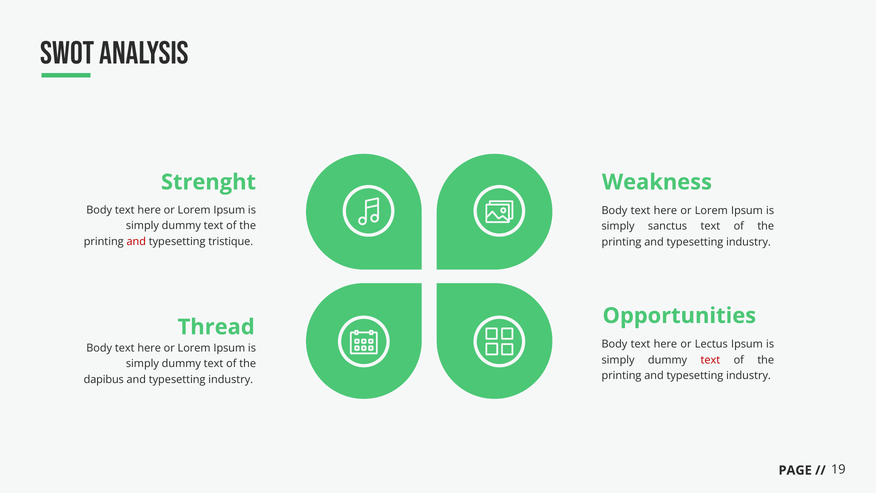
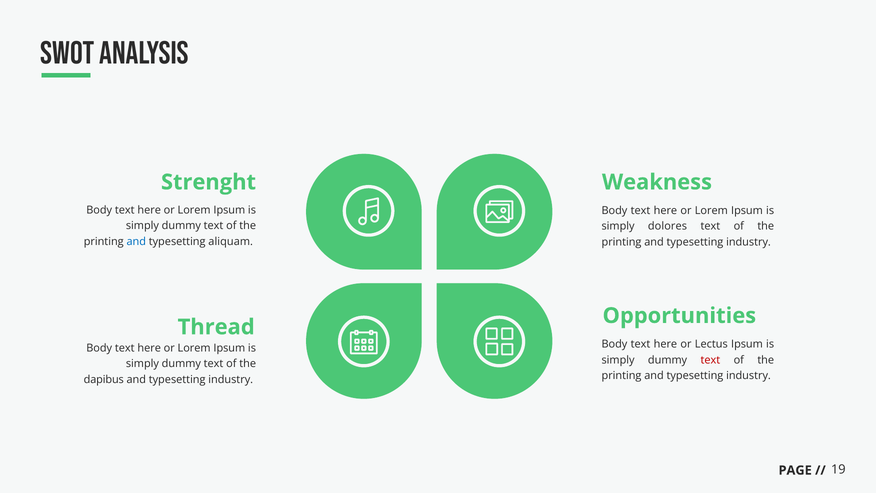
sanctus: sanctus -> dolores
and at (136, 241) colour: red -> blue
tristique: tristique -> aliquam
